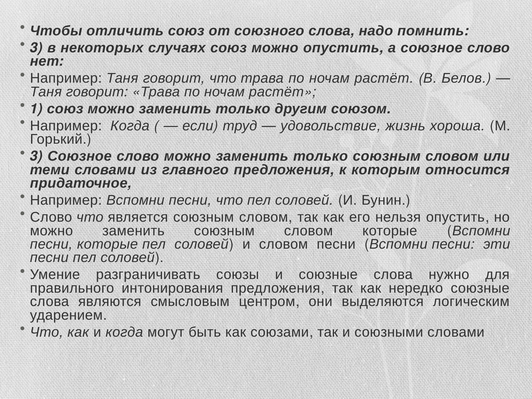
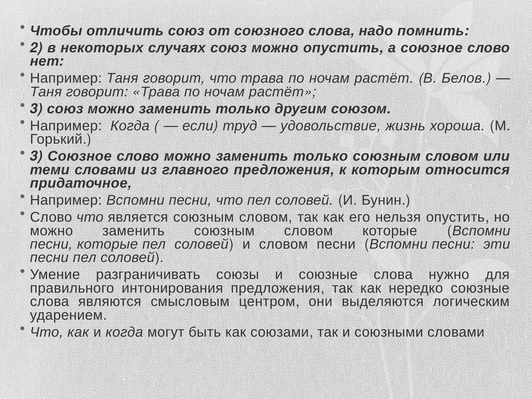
3 at (36, 48): 3 -> 2
1 at (36, 109): 1 -> 3
